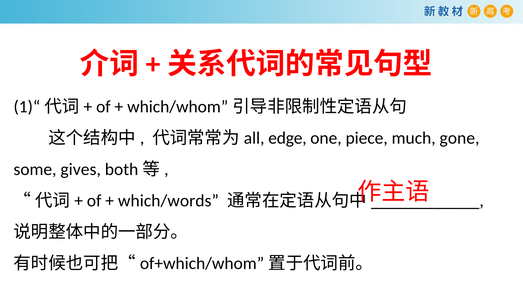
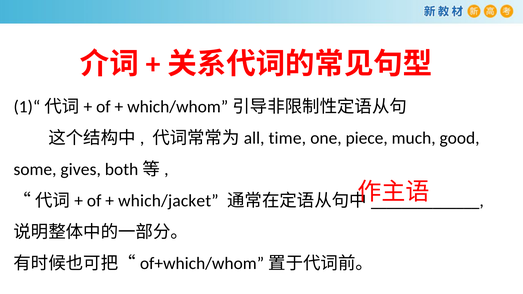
edge: edge -> time
gone: gone -> good
which/words: which/words -> which/jacket
